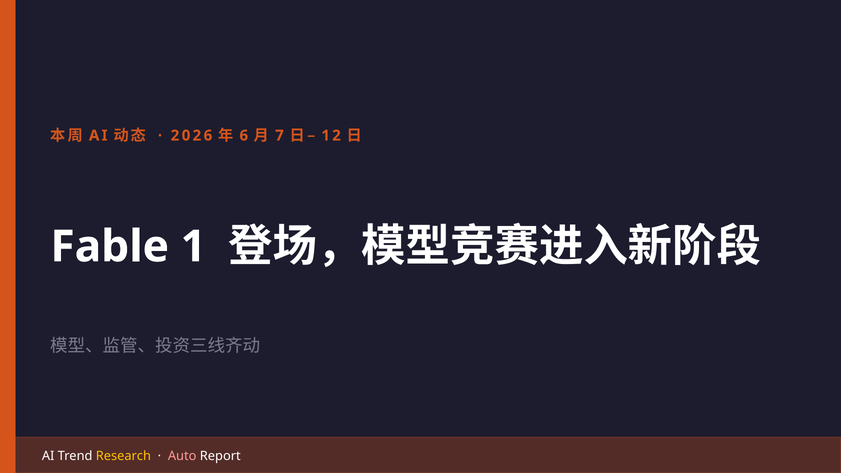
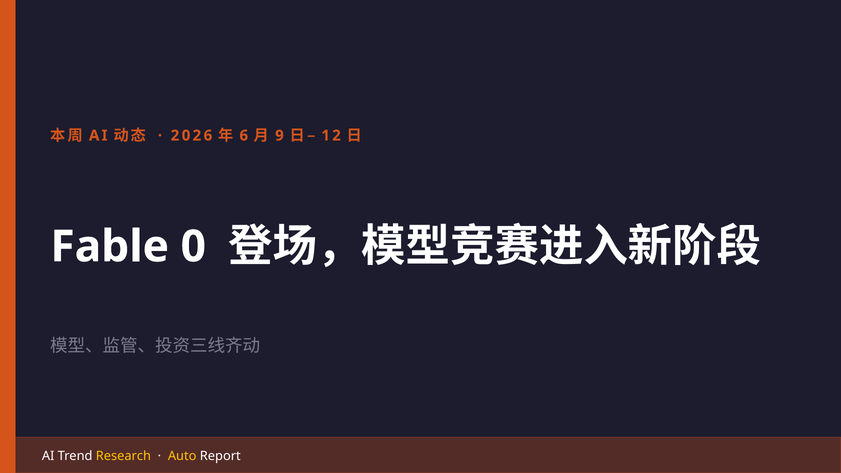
7: 7 -> 9
1: 1 -> 0
Auto colour: pink -> yellow
